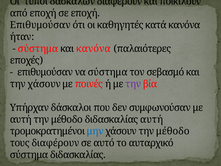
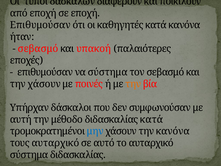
σύστημα at (38, 49): σύστημα -> σεβασμό
και κανόνα: κανόνα -> υπακοή
την at (133, 84) colour: purple -> orange
διδασκαλίας αυτή: αυτή -> κατά
χάσουν την μέθοδο: μέθοδο -> κανόνα
τους διαφέρουν: διαφέρουν -> αυταρχικό
